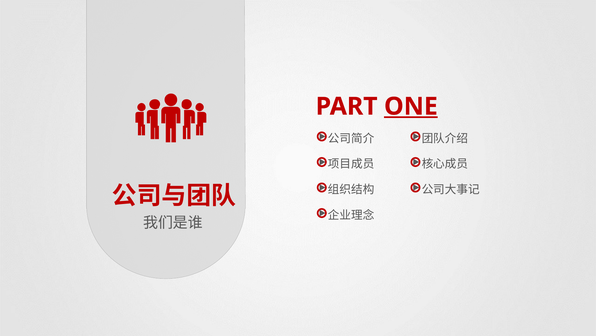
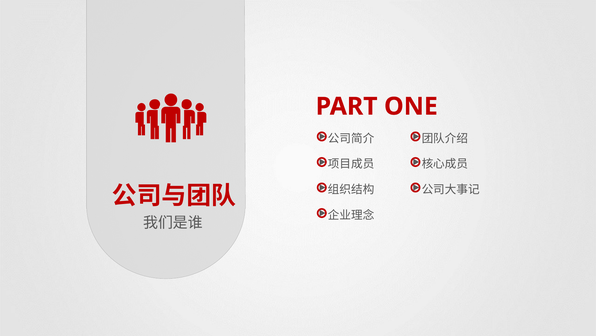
ONE underline: present -> none
